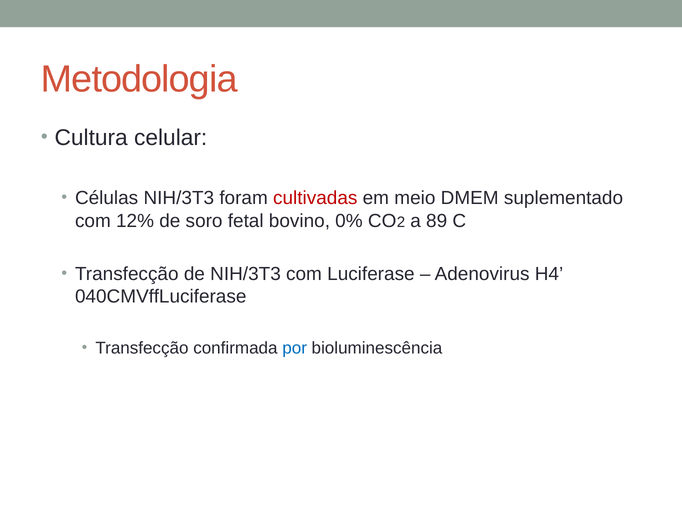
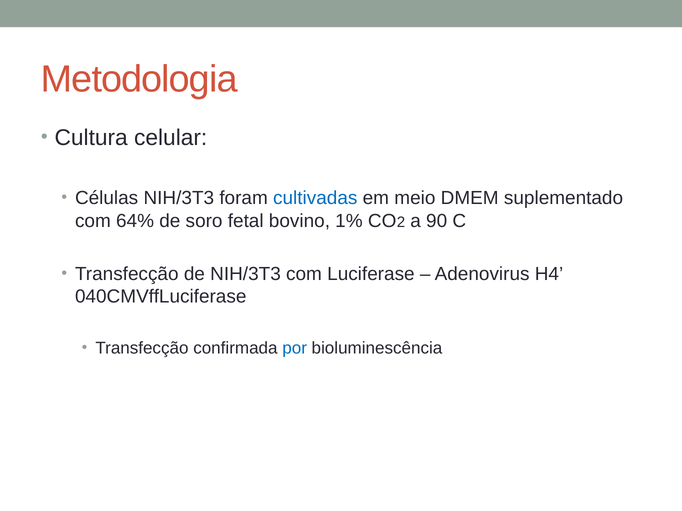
cultivadas colour: red -> blue
12%: 12% -> 64%
0%: 0% -> 1%
89: 89 -> 90
